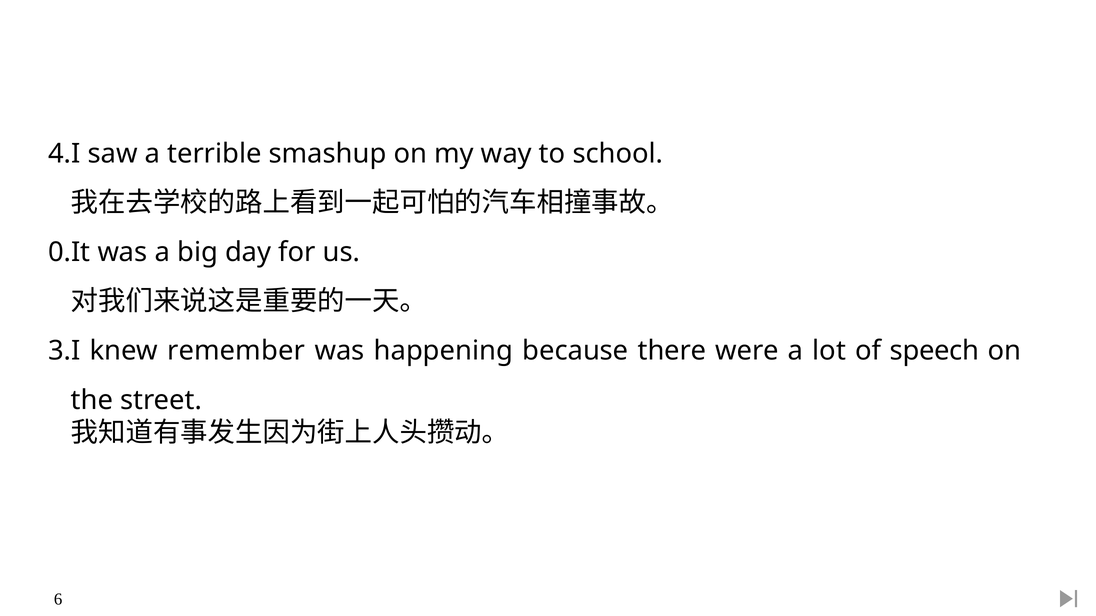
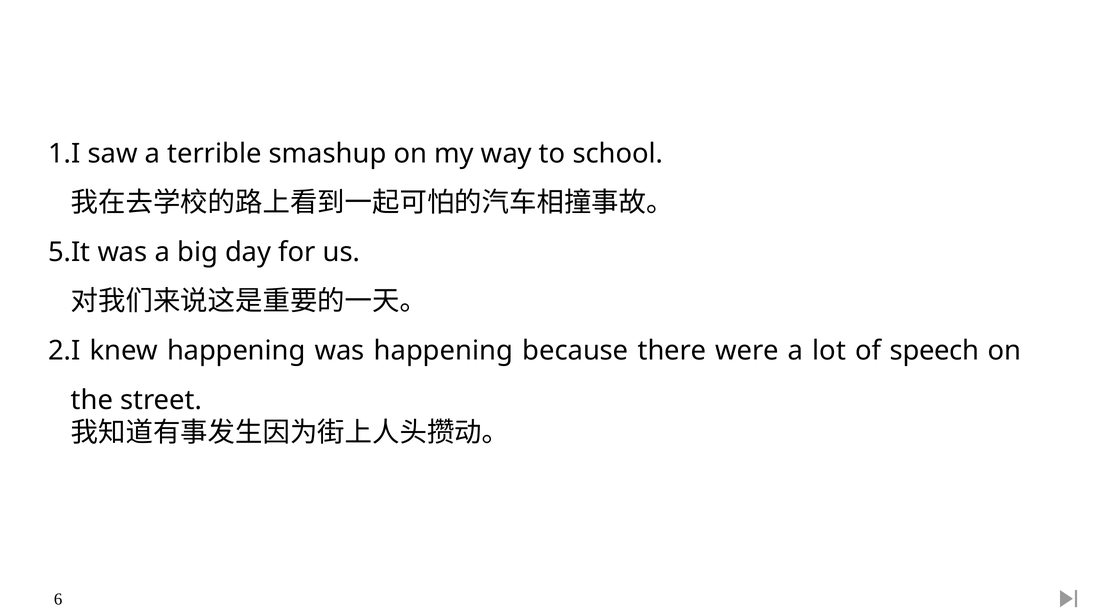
4.I: 4.I -> 1.I
0.It: 0.It -> 5.It
3.I: 3.I -> 2.I
knew remember: remember -> happening
